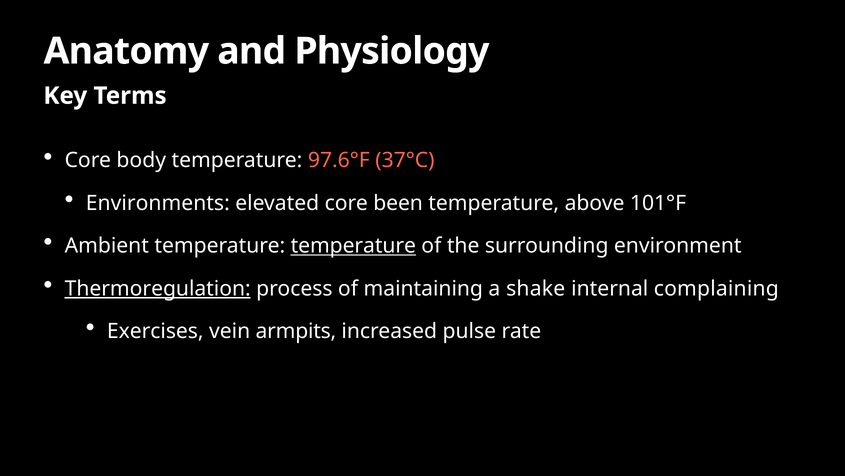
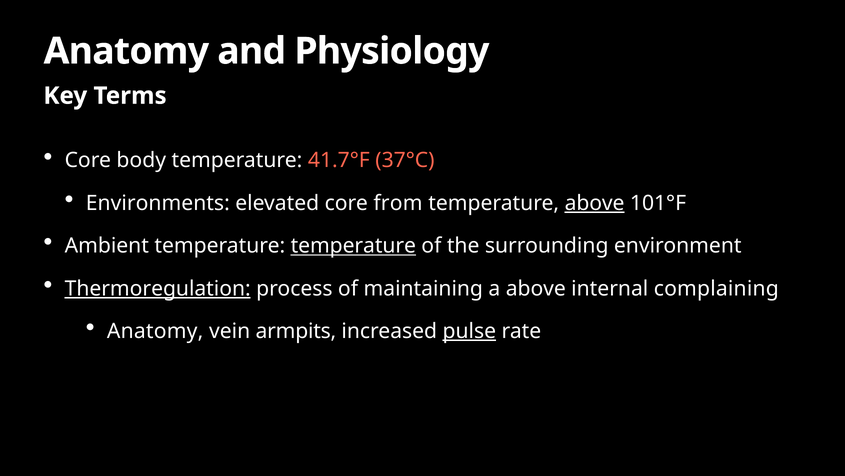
97.6°F: 97.6°F -> 41.7°F
been: been -> from
above at (595, 203) underline: none -> present
a shake: shake -> above
Exercises at (155, 331): Exercises -> Anatomy
pulse underline: none -> present
